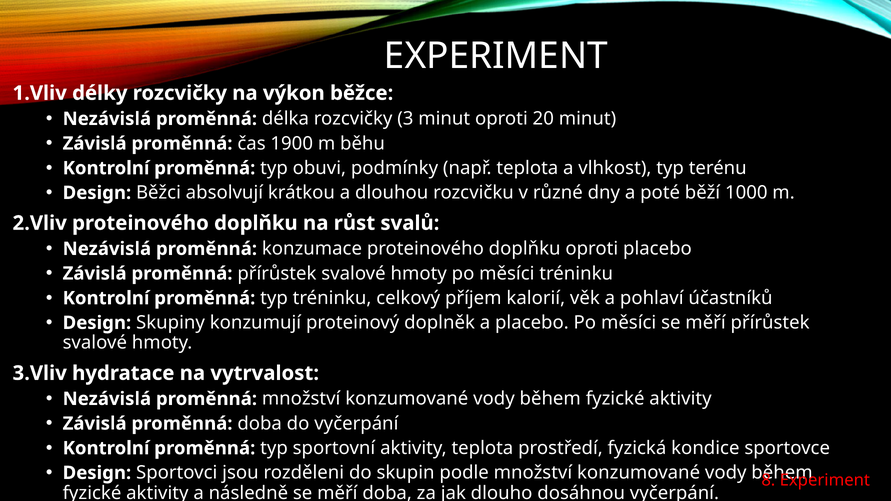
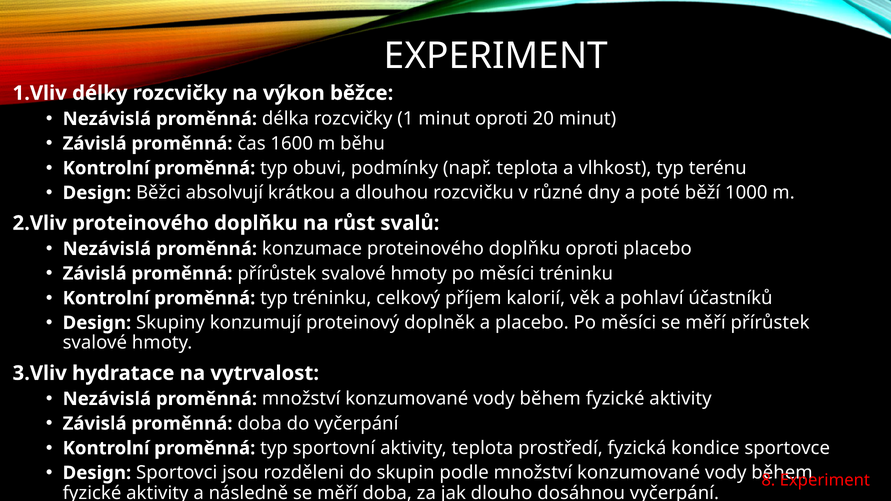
3: 3 -> 1
1900: 1900 -> 1600
